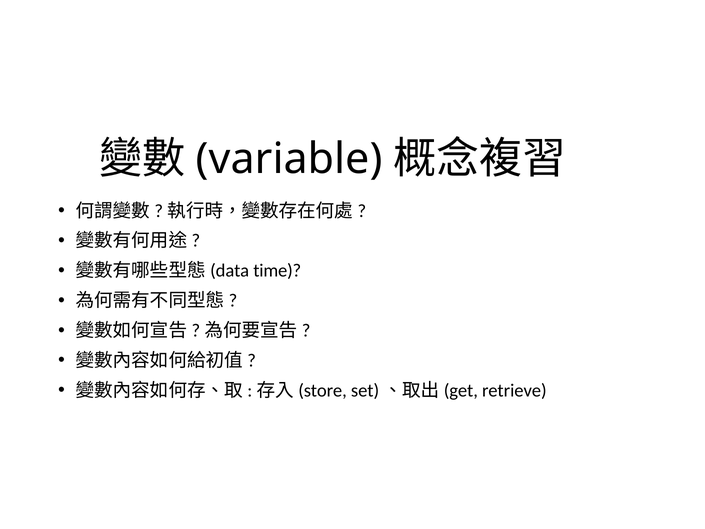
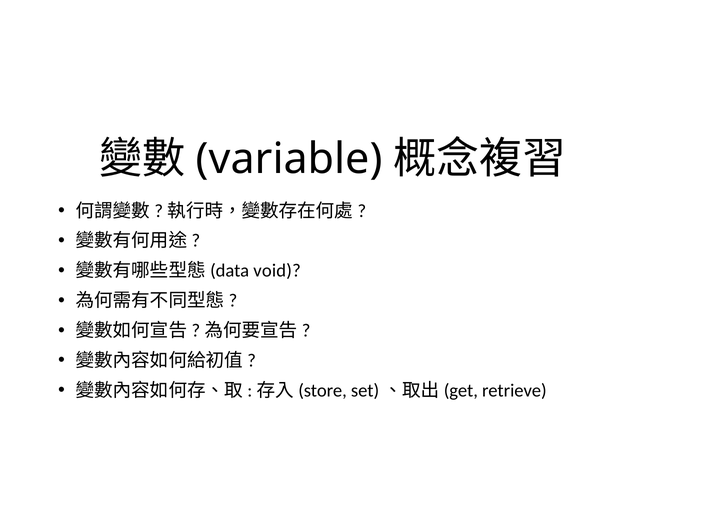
time: time -> void
